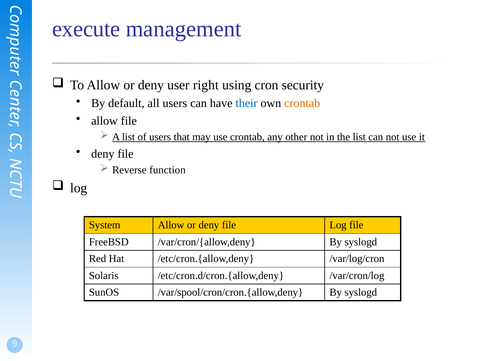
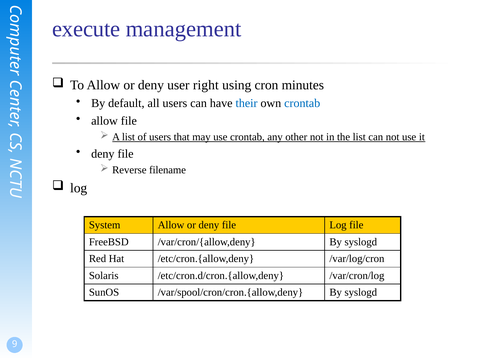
security: security -> minutes
crontab at (302, 103) colour: orange -> blue
function: function -> filename
